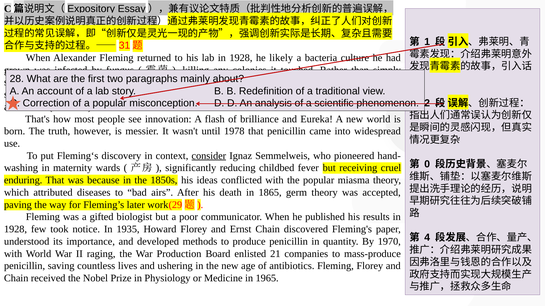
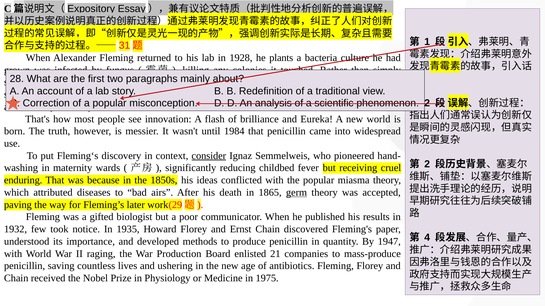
likely: likely -> plants
1978: 1978 -> 1984
0 at (427, 164): 0 -> 2
germ underline: none -> present
1928 at (15, 230): 1928 -> 1932
1970: 1970 -> 1947
1965: 1965 -> 1975
